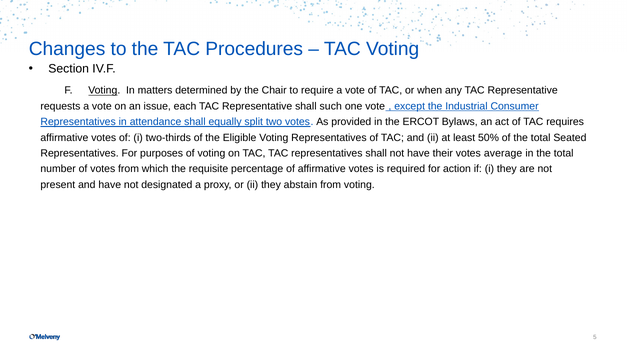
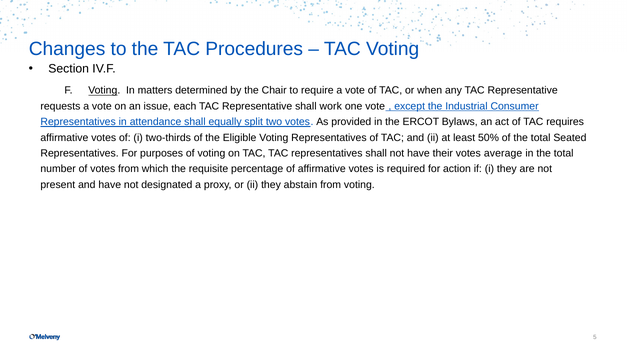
such: such -> work
